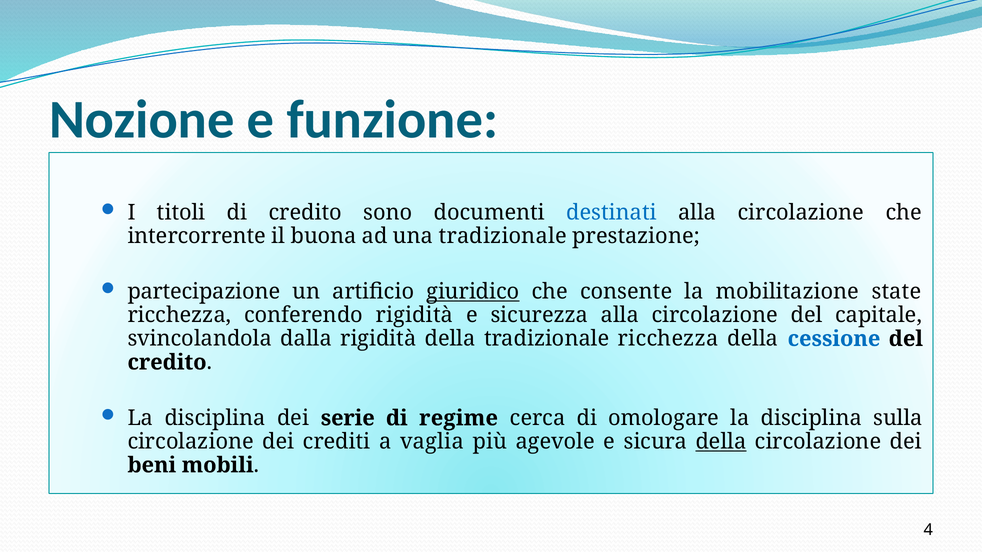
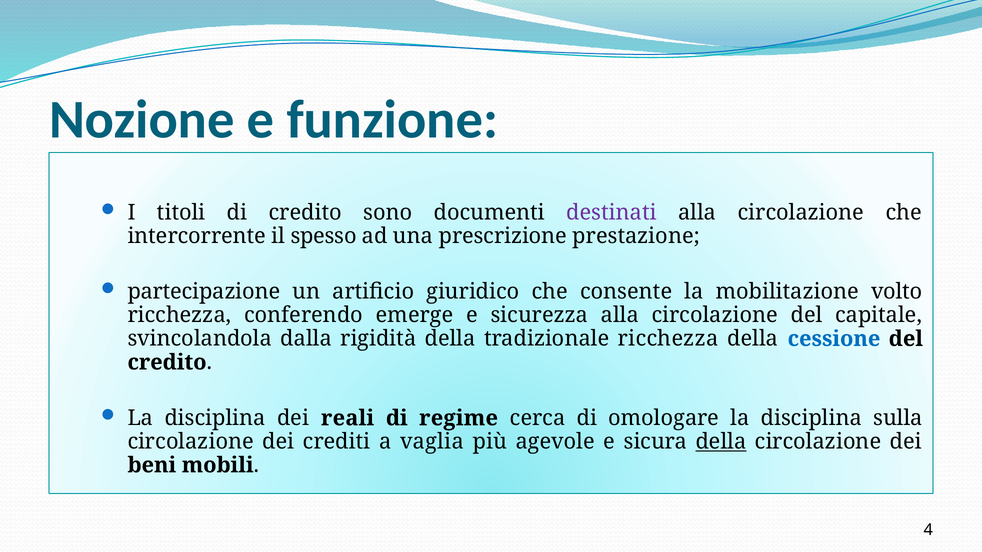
destinati colour: blue -> purple
buona: buona -> spesso
una tradizionale: tradizionale -> prescrizione
giuridico underline: present -> none
state: state -> volto
conferendo rigidità: rigidità -> emerge
serie: serie -> reali
